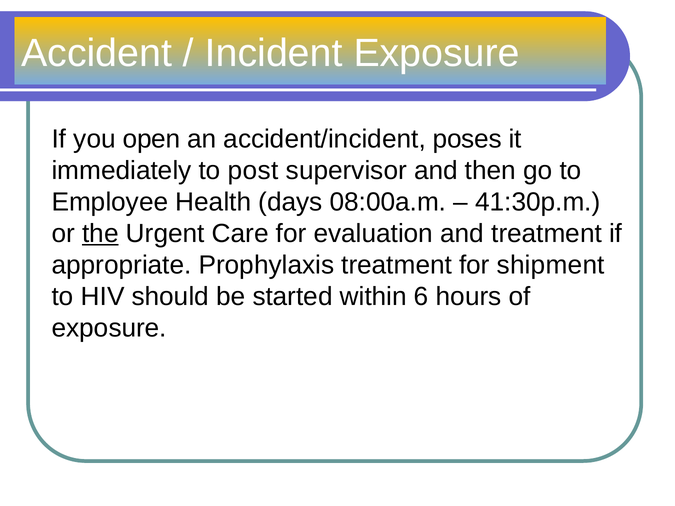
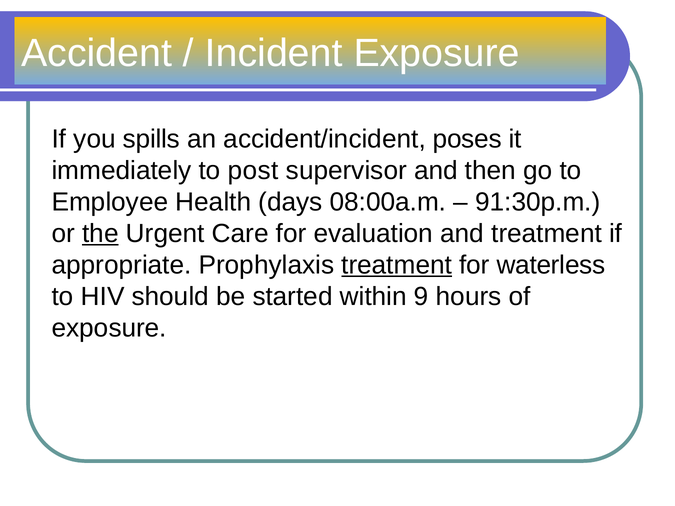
open: open -> spills
41:30p.m: 41:30p.m -> 91:30p.m
treatment at (397, 265) underline: none -> present
shipment: shipment -> waterless
6: 6 -> 9
